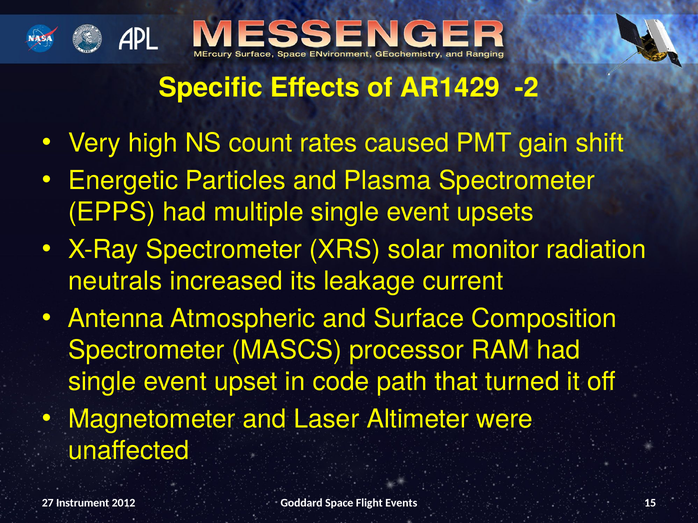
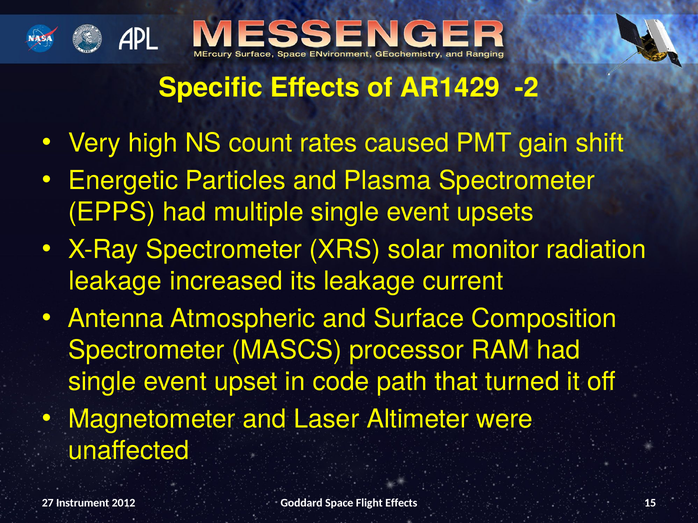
neutrals at (115, 281): neutrals -> leakage
Flight Events: Events -> Effects
